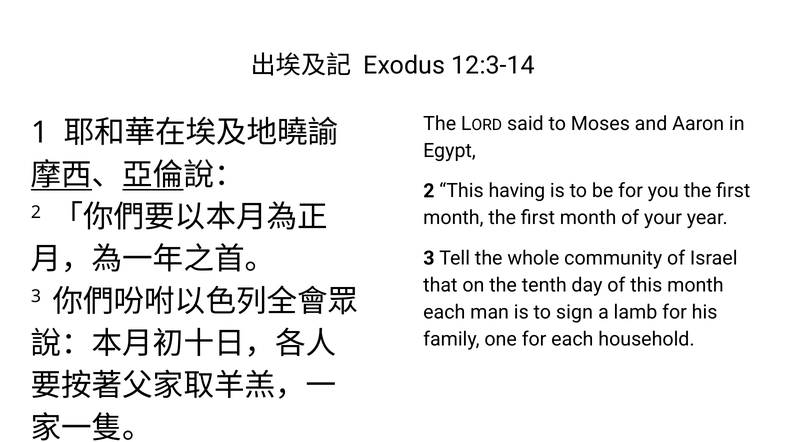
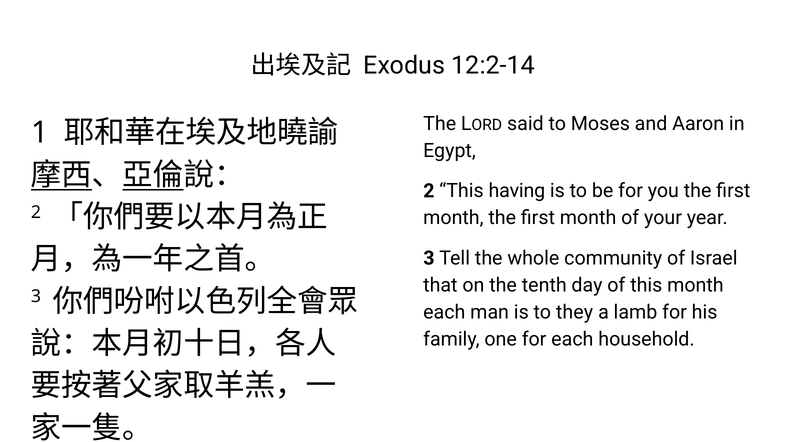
12:3-14: 12:3-14 -> 12:2-14
sign: sign -> they
